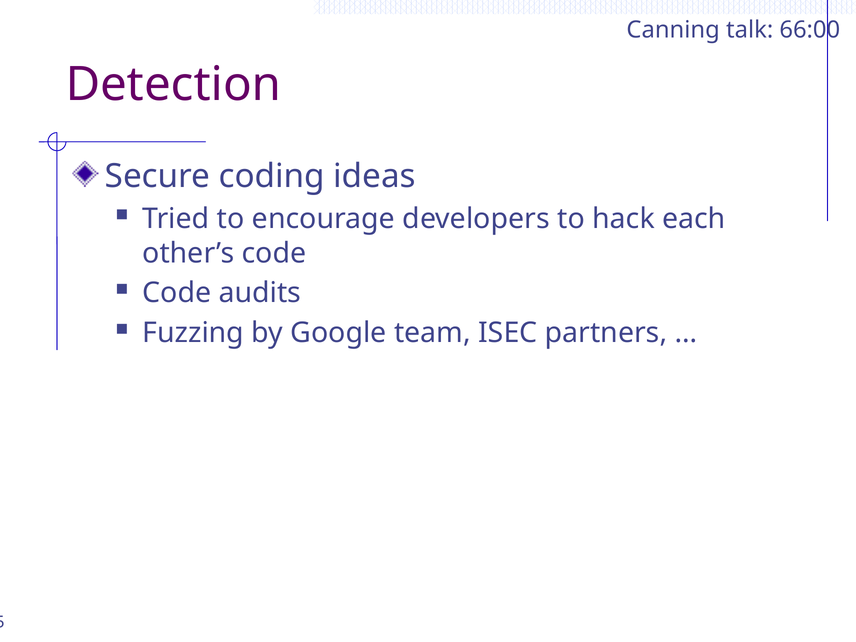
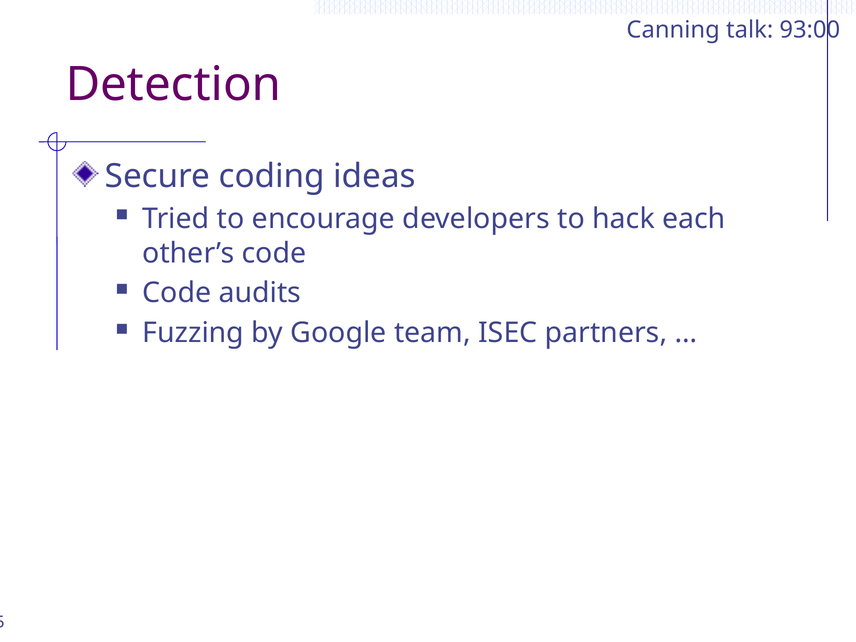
66:00: 66:00 -> 93:00
